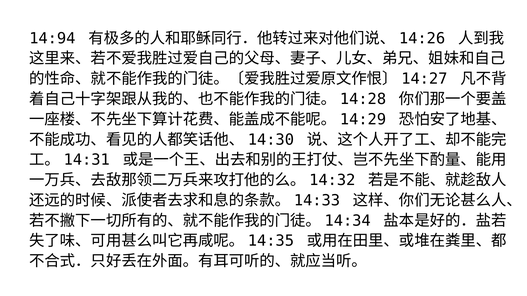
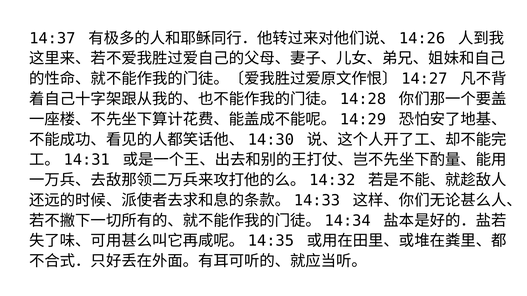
14:94: 14:94 -> 14:37
